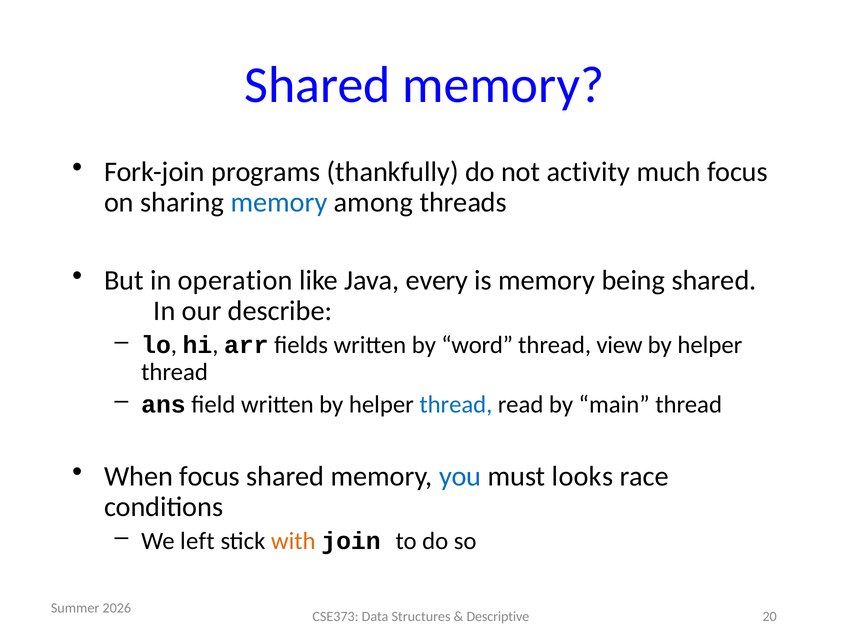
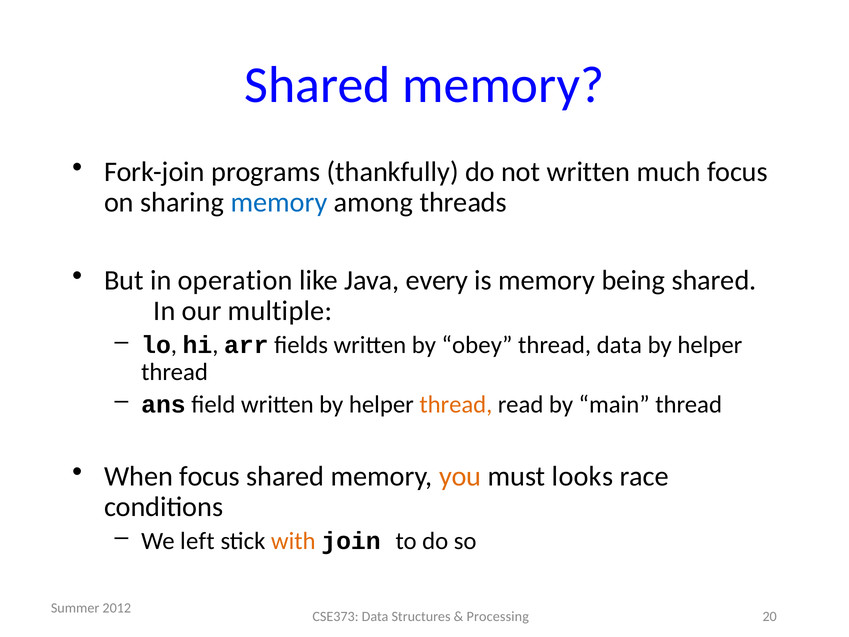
not activity: activity -> written
describe: describe -> multiple
word: word -> obey
thread view: view -> data
thread at (456, 405) colour: blue -> orange
you colour: blue -> orange
2026: 2026 -> 2012
Descriptive: Descriptive -> Processing
